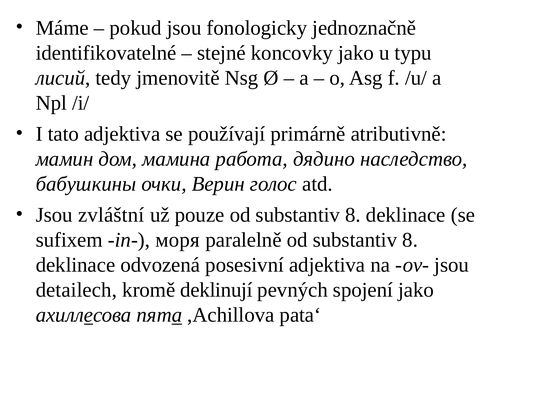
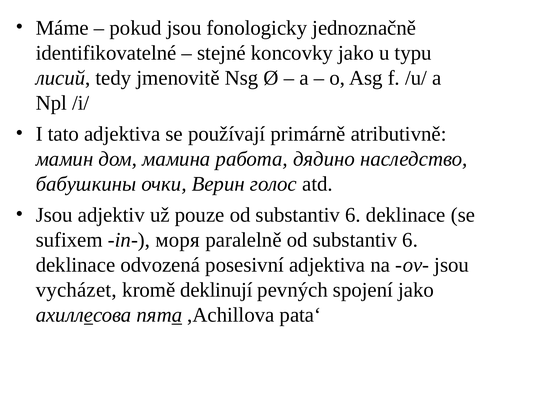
zvláštní: zvláštní -> adjektiv
pouze od substantiv 8: 8 -> 6
paralelně od substantiv 8: 8 -> 6
detailech: detailech -> vycházet
